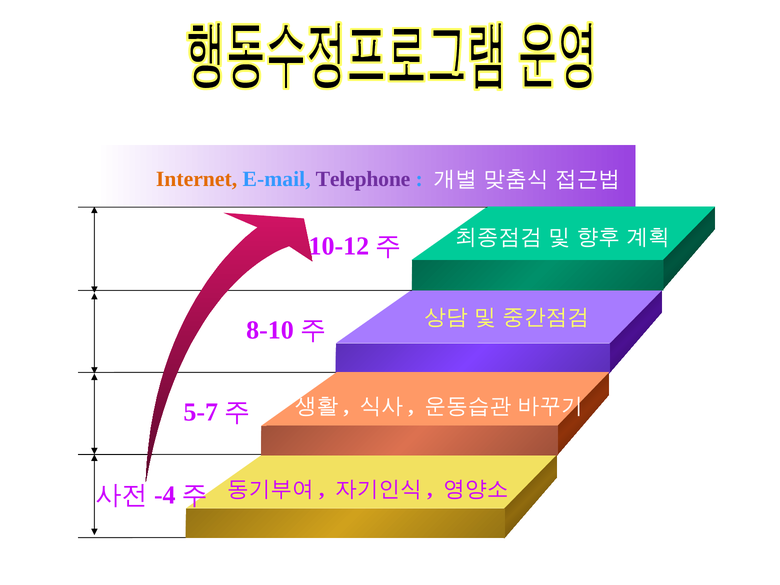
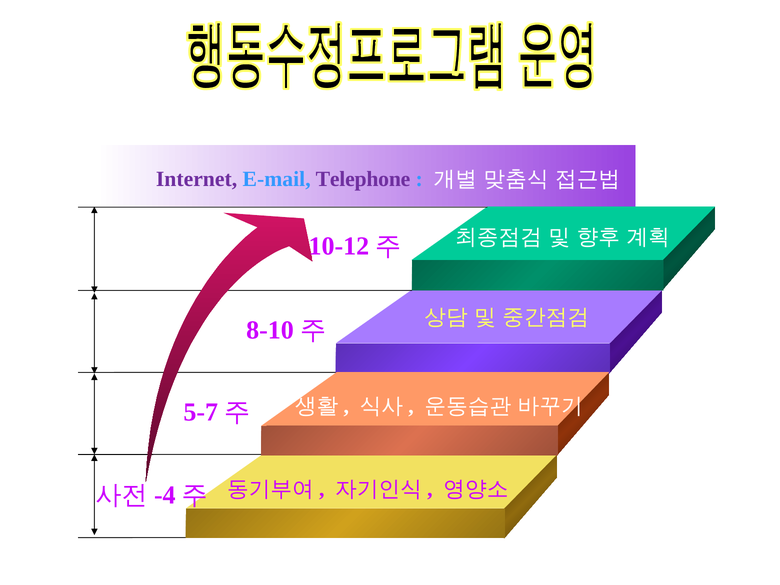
Internet colour: orange -> purple
